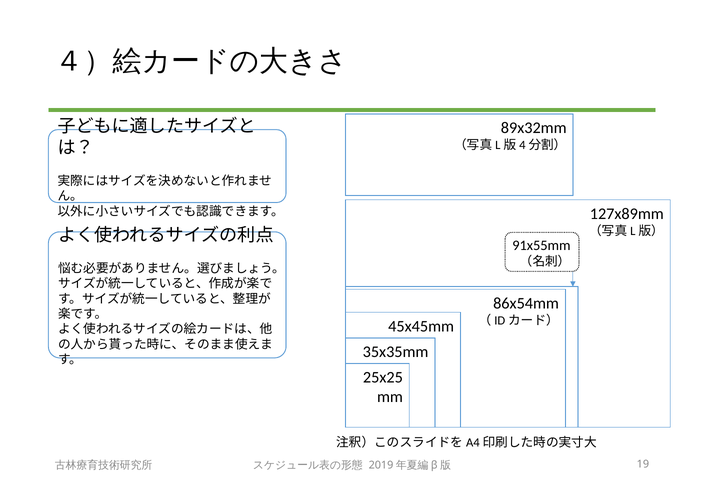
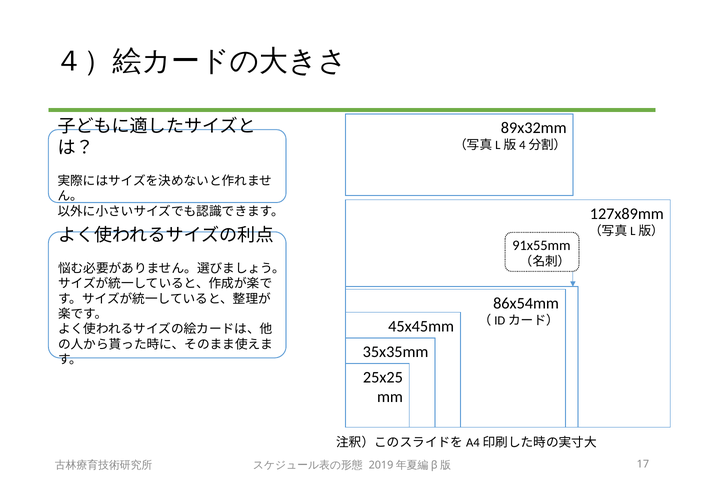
19: 19 -> 17
